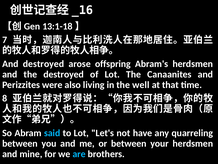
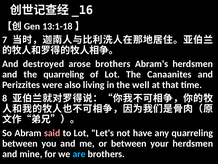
arose offspring: offspring -> brothers
the destroyed: destroyed -> quarreling
said colour: light blue -> pink
